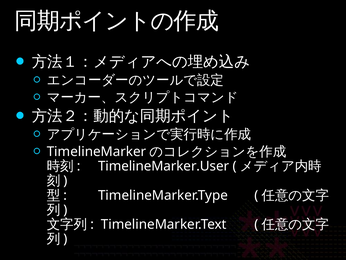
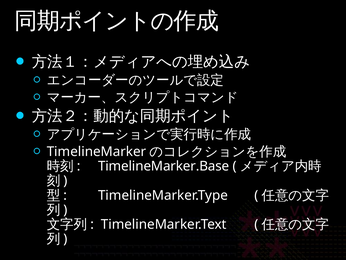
TimelineMarker.User: TimelineMarker.User -> TimelineMarker.Base
